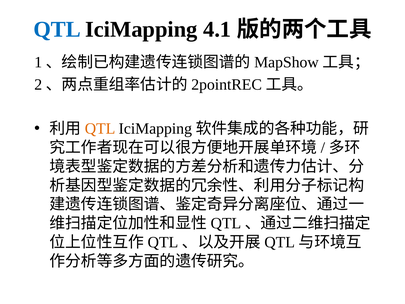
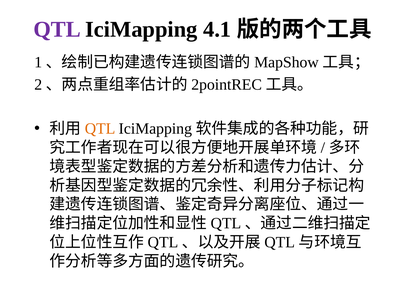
QTL at (57, 29) colour: blue -> purple
